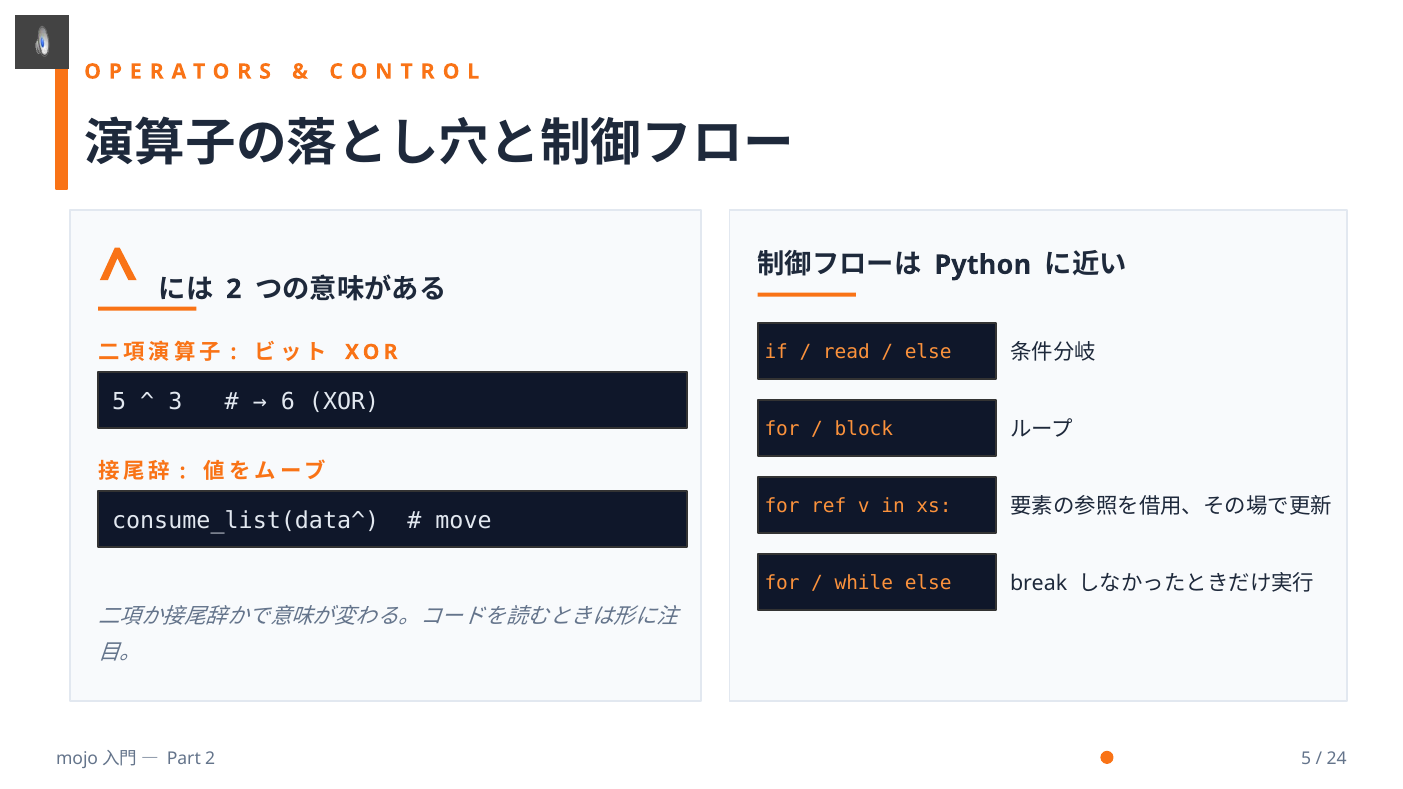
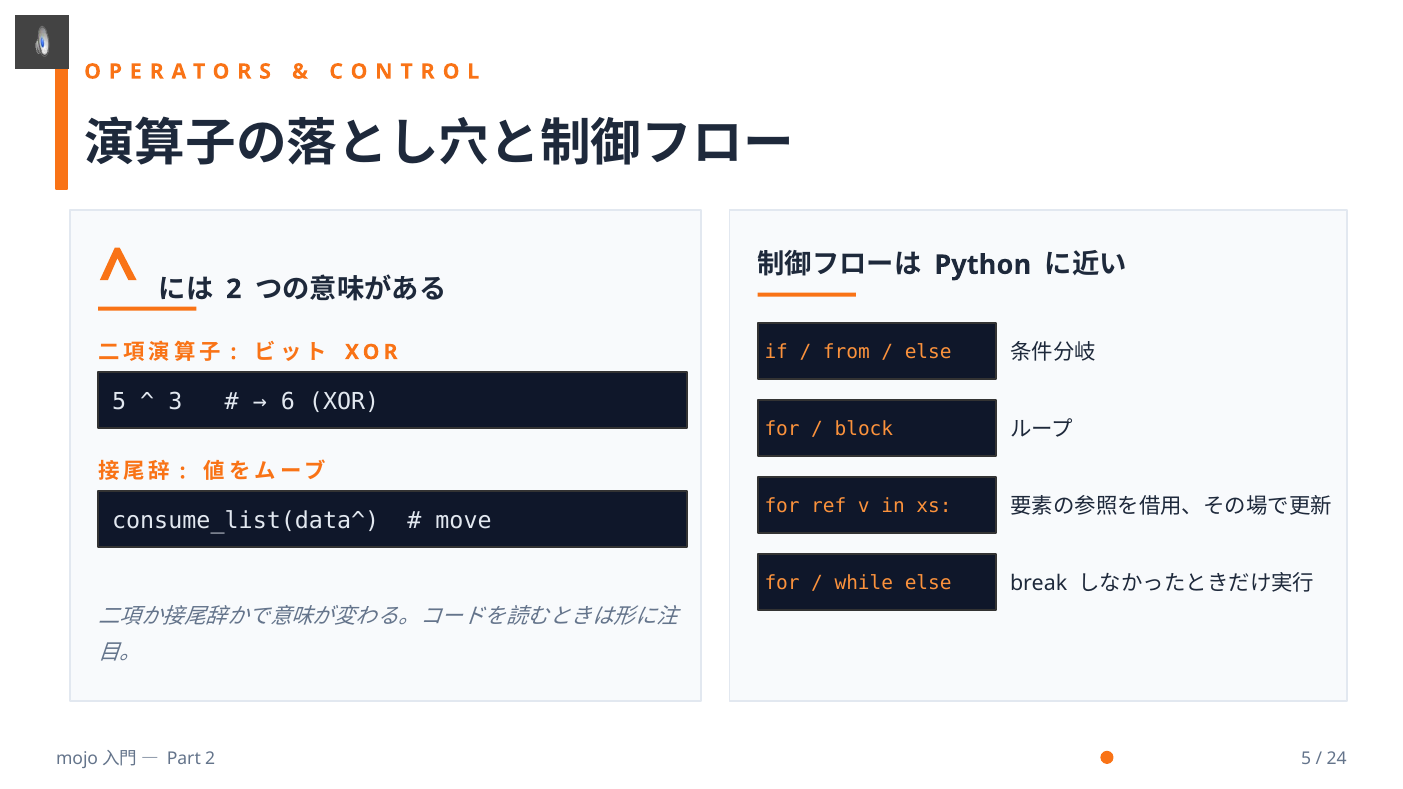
read: read -> from
